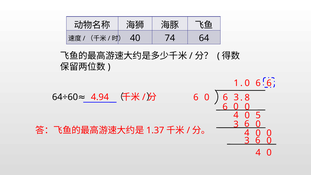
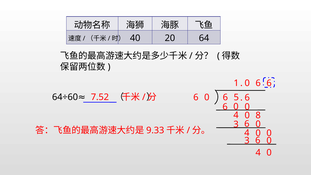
74: 74 -> 20
4.94: 4.94 -> 7.52
3 at (236, 97): 3 -> 5
6 8: 8 -> 6
5: 5 -> 8
1.37: 1.37 -> 9.33
